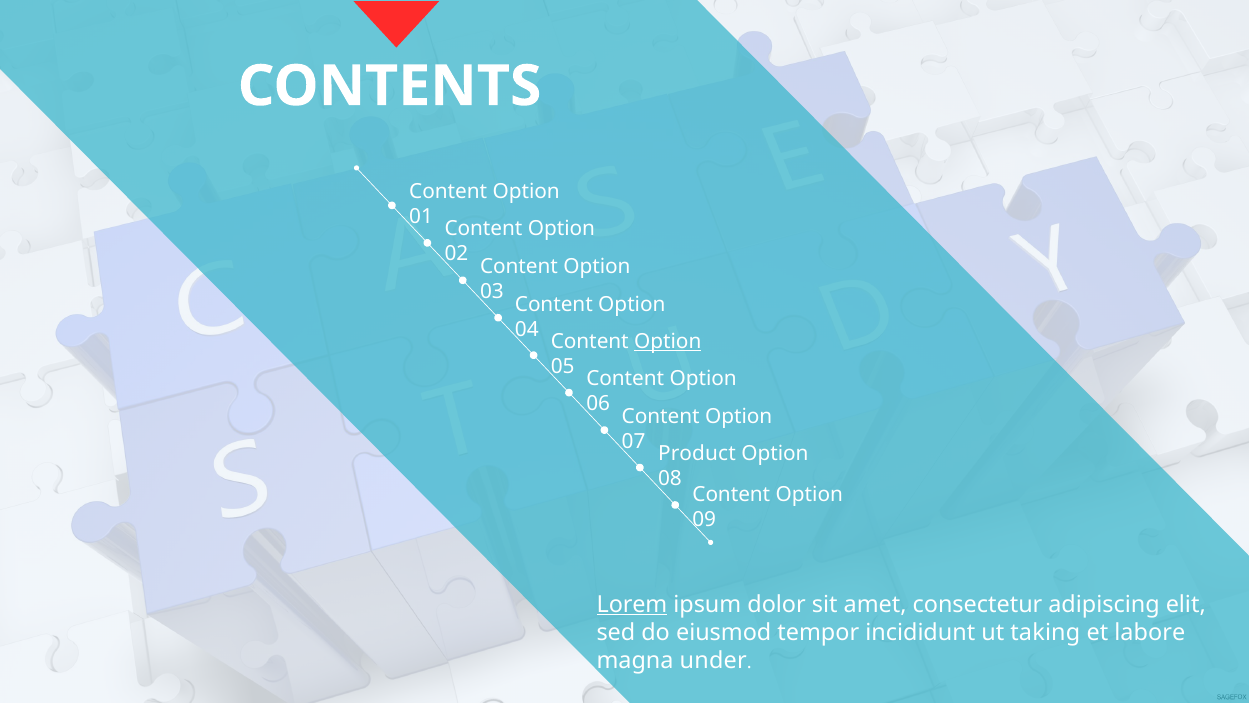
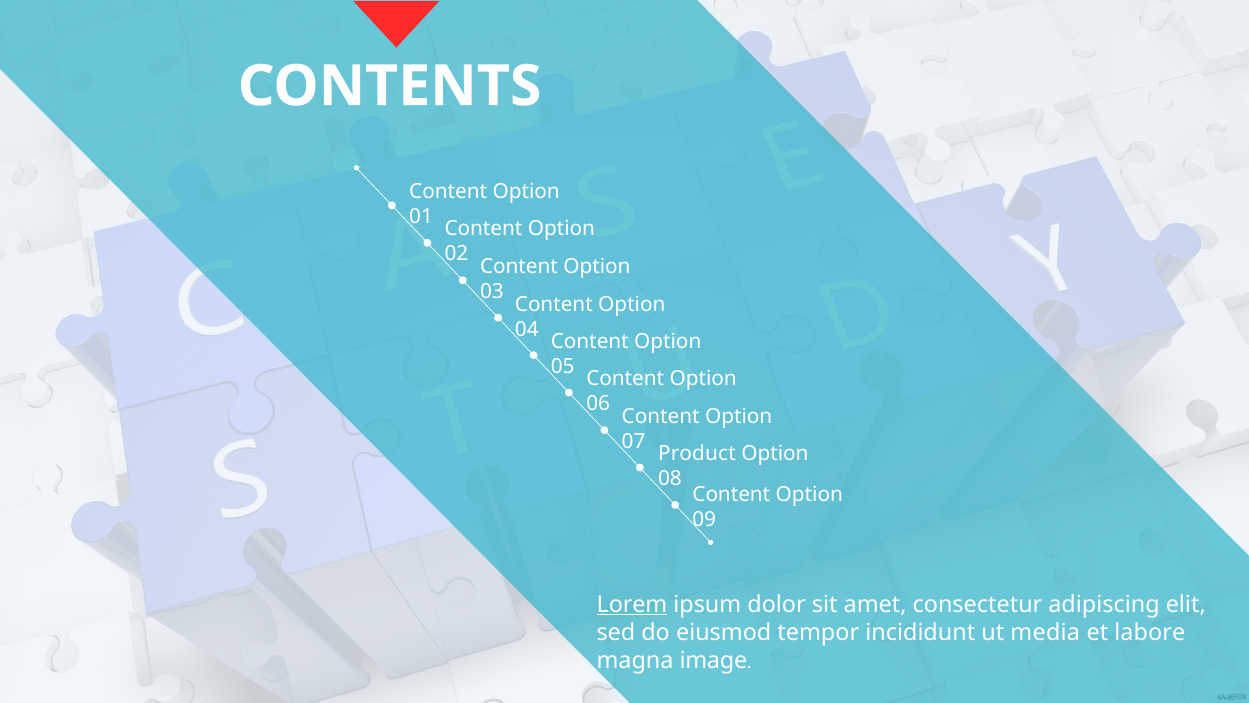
Option at (668, 341) underline: present -> none
taking: taking -> media
under: under -> image
